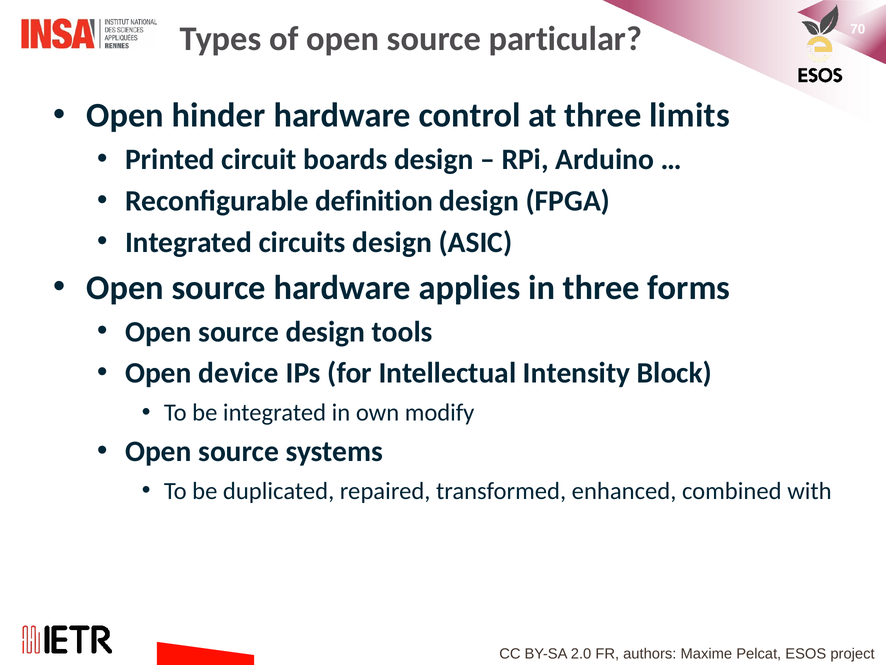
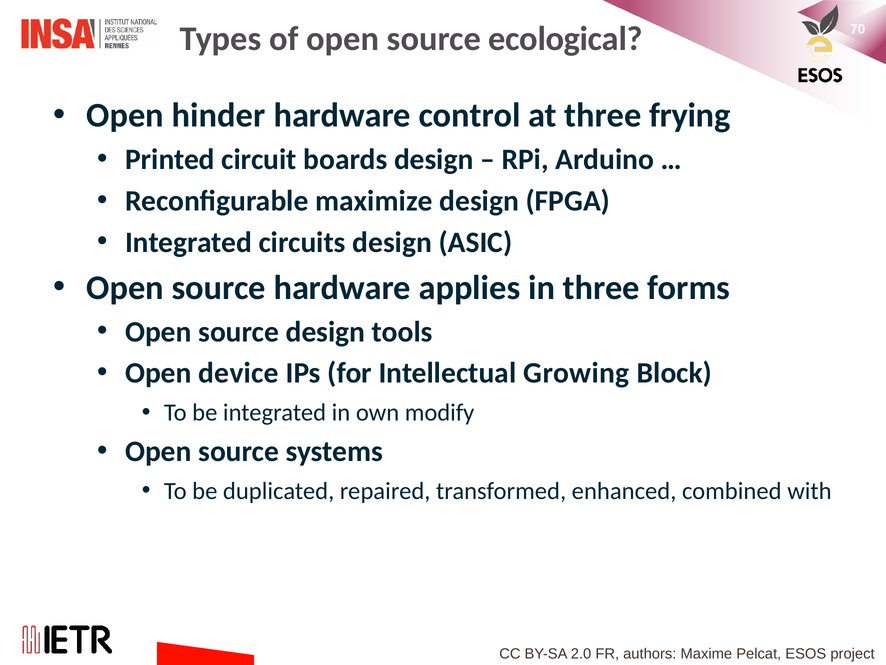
particular: particular -> ecological
limits: limits -> frying
definition: definition -> maximize
Intensity: Intensity -> Growing
